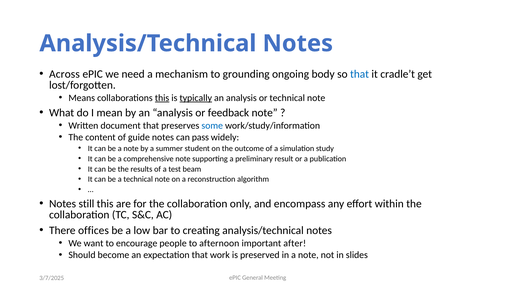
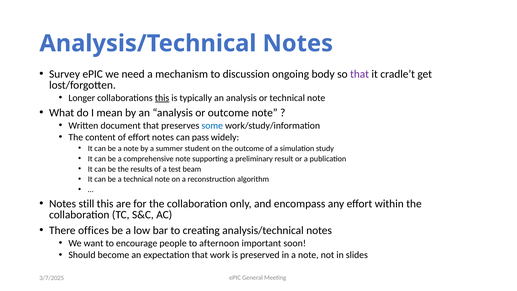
Across: Across -> Survey
grounding: grounding -> discussion
that at (360, 74) colour: blue -> purple
Means: Means -> Longer
typically underline: present -> none
or feedback: feedback -> outcome
of guide: guide -> effort
after: after -> soon
